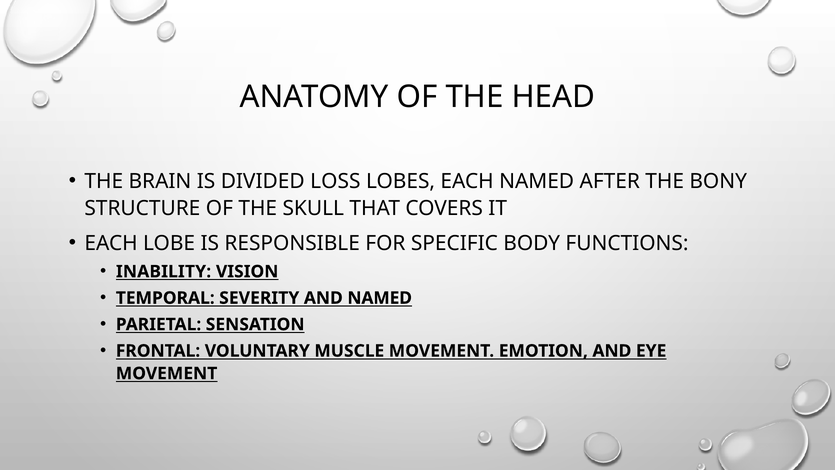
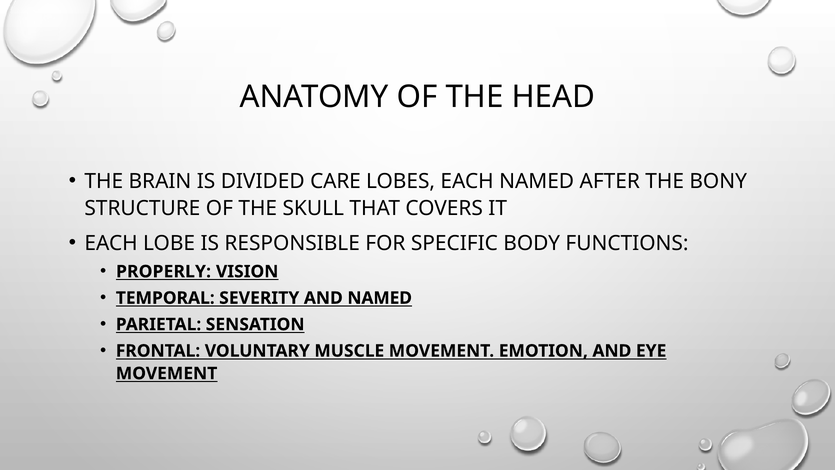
LOSS: LOSS -> CARE
INABILITY: INABILITY -> PROPERLY
